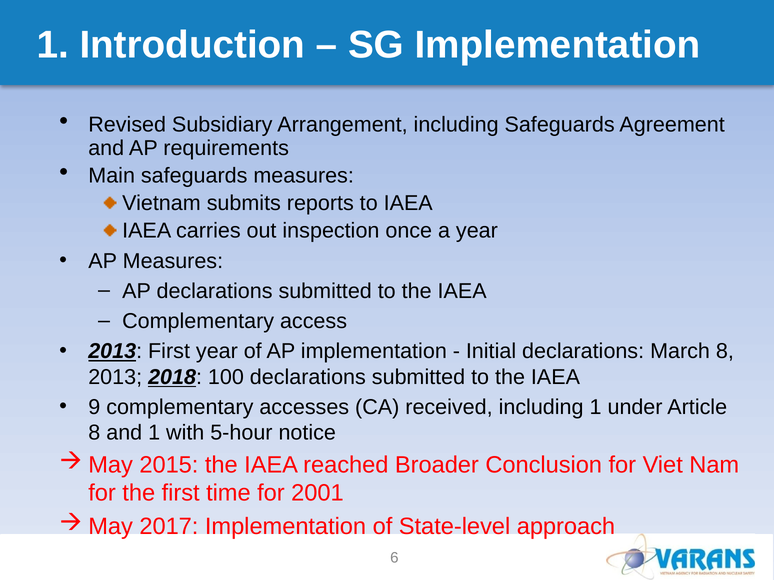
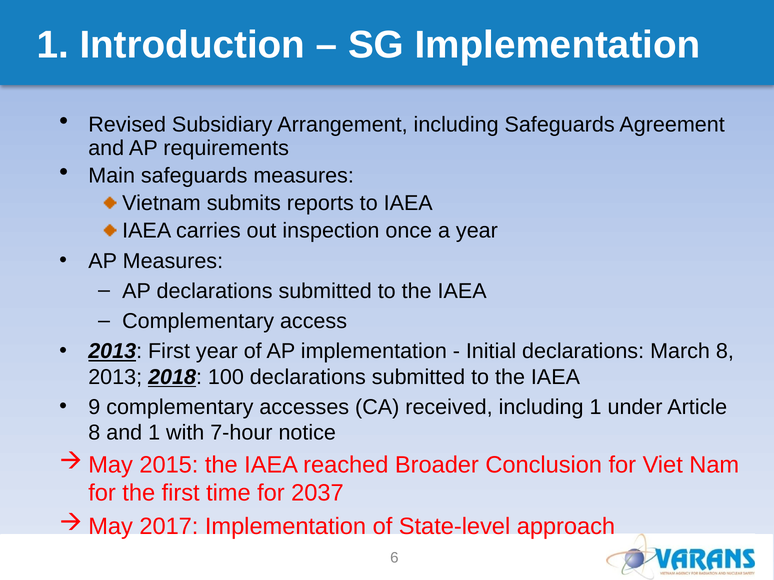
5-hour: 5-hour -> 7-hour
2001: 2001 -> 2037
